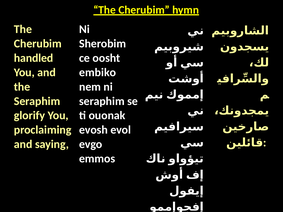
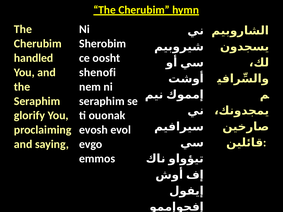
embiko: embiko -> shenofi
